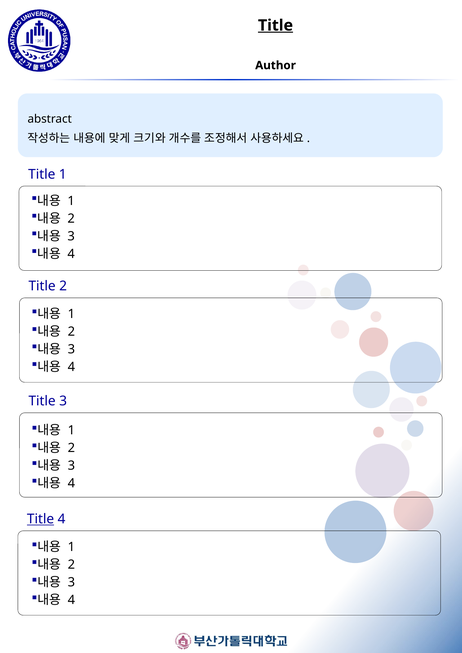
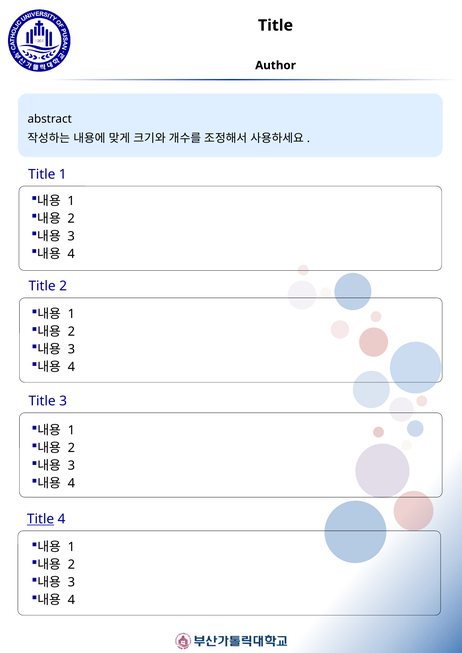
Title at (276, 25) underline: present -> none
